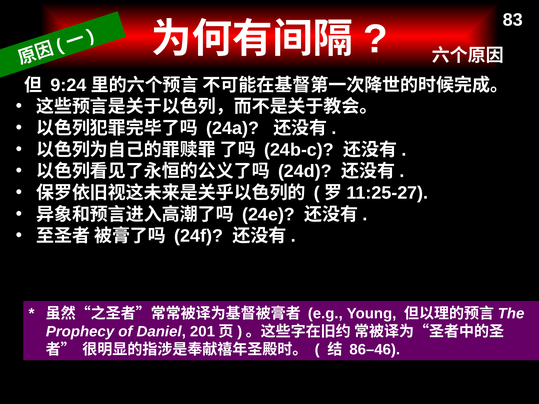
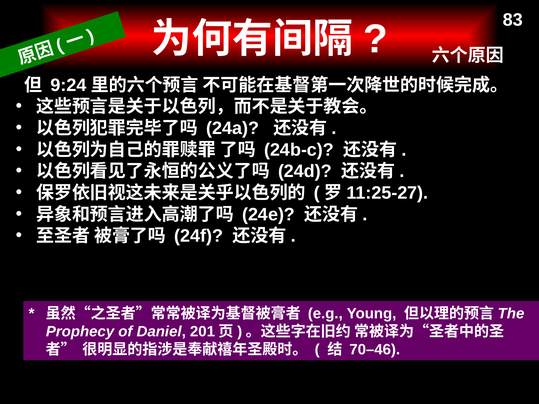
86–46: 86–46 -> 70–46
